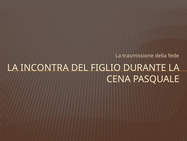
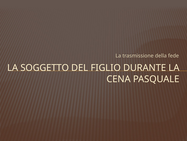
INCONTRA: INCONTRA -> SOGGETTO
